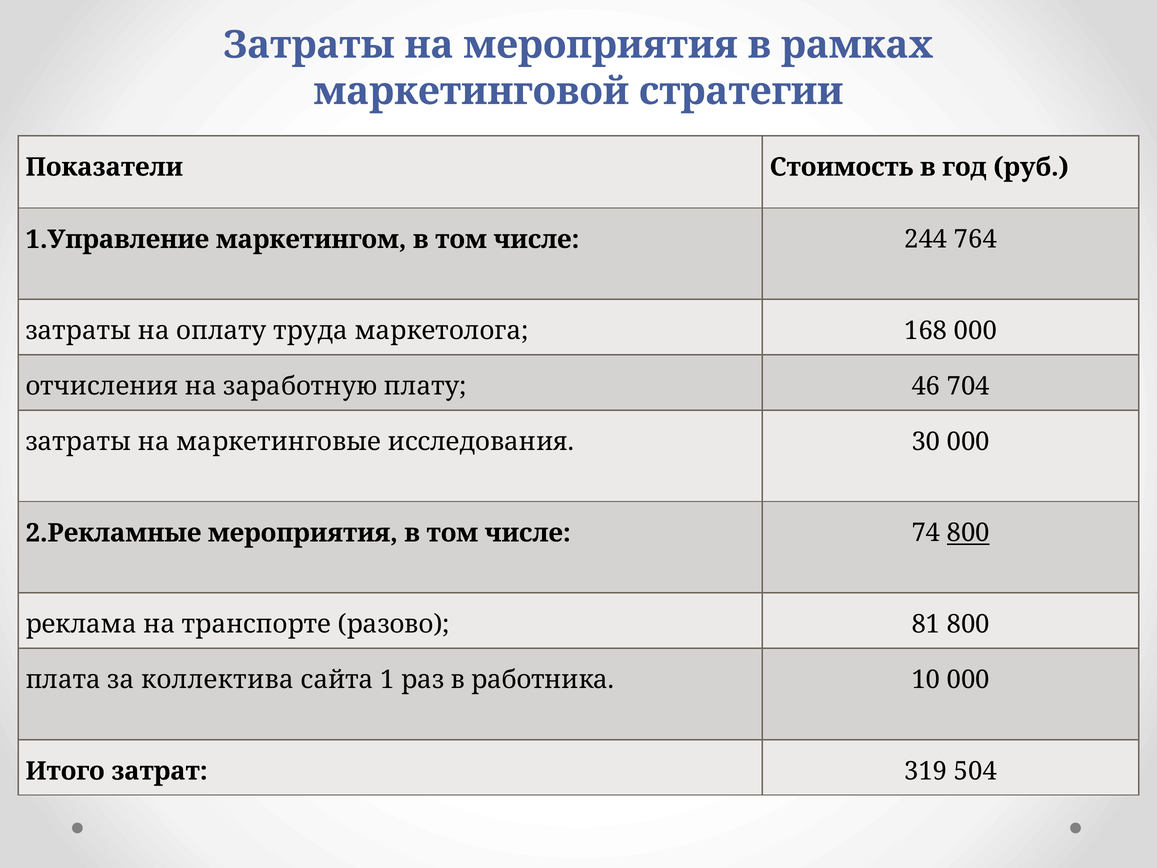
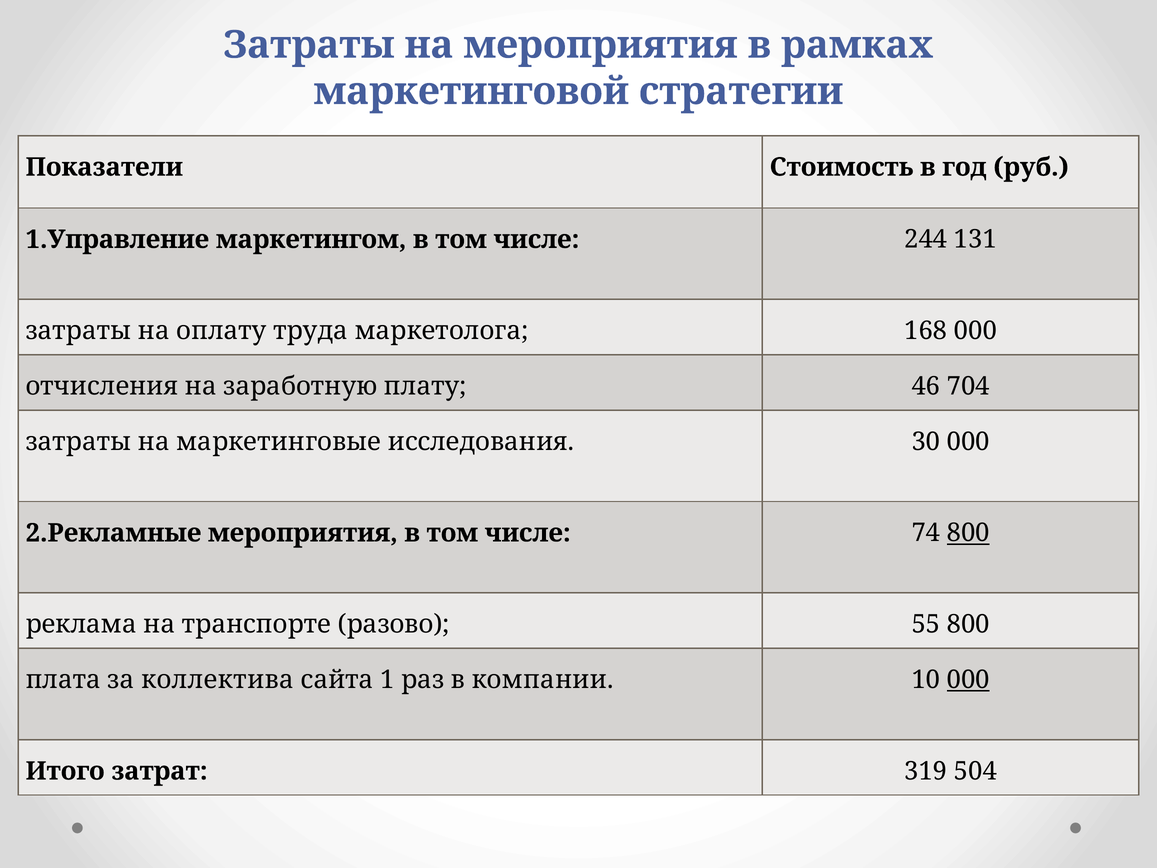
764: 764 -> 131
81: 81 -> 55
работника: работника -> компании
000 at (968, 680) underline: none -> present
